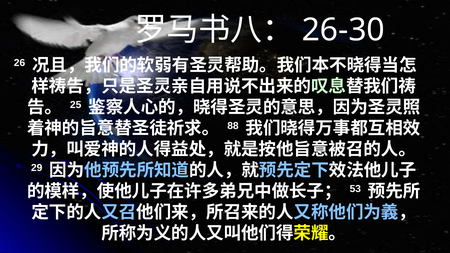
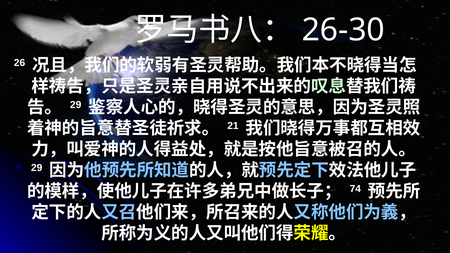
25 at (76, 105): 25 -> 29
88: 88 -> 21
53: 53 -> 74
